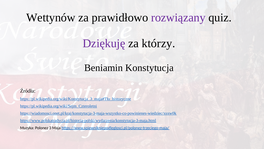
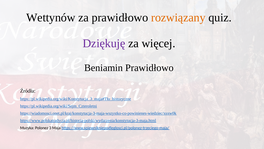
rozwiązany colour: purple -> orange
którzy: którzy -> więcej
Beniamin Konstytucja: Konstytucja -> Prawidłowo
